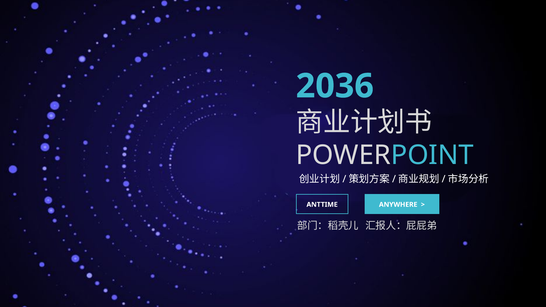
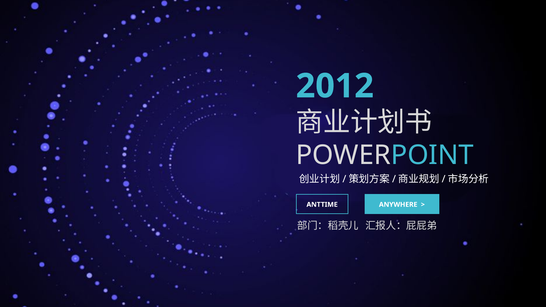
2036: 2036 -> 2012
